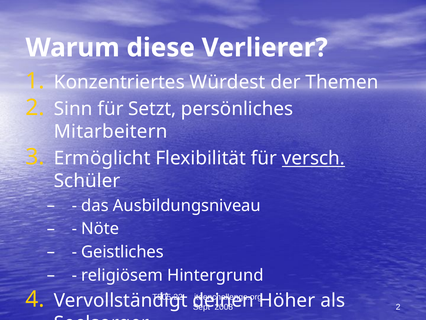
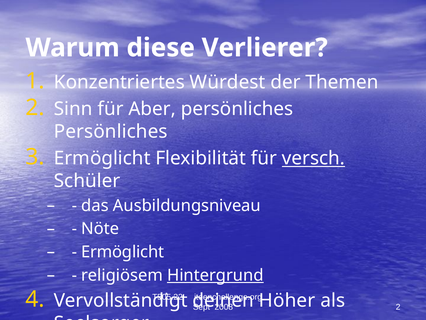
Setzt: Setzt -> Aber
Mitarbeitern at (111, 132): Mitarbeitern -> Persönliches
Geistliches at (123, 252): Geistliches -> Ermöglicht
Hintergrund underline: none -> present
